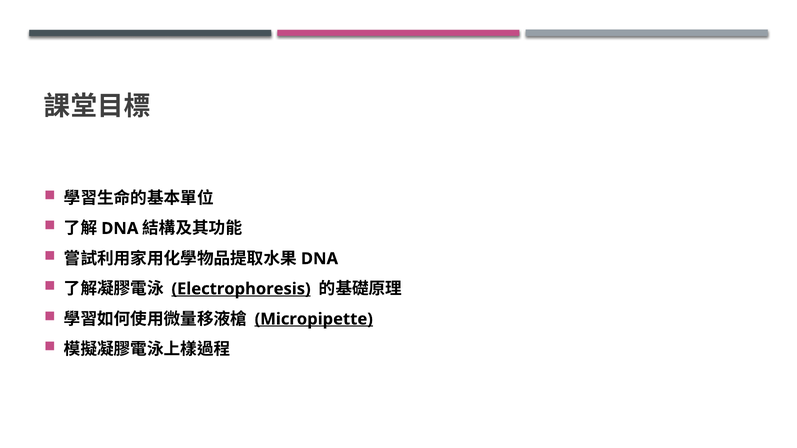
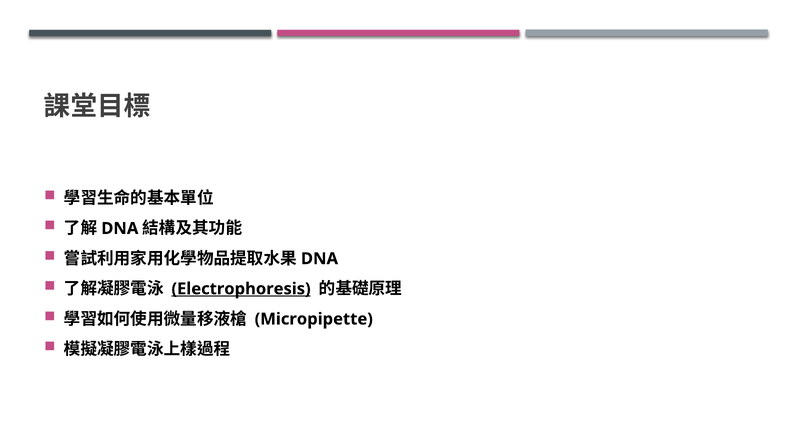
Micropipette underline: present -> none
